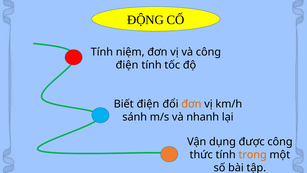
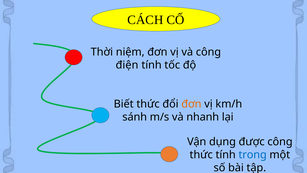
ĐỘNG: ĐỘNG -> CÁCH
Tính at (102, 52): Tính -> Thời
Biết điện: điện -> thức
trong colour: orange -> blue
